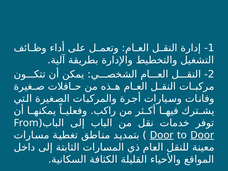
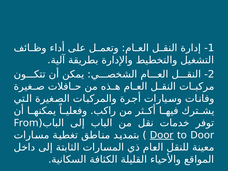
Door at (202, 135) underline: present -> none
